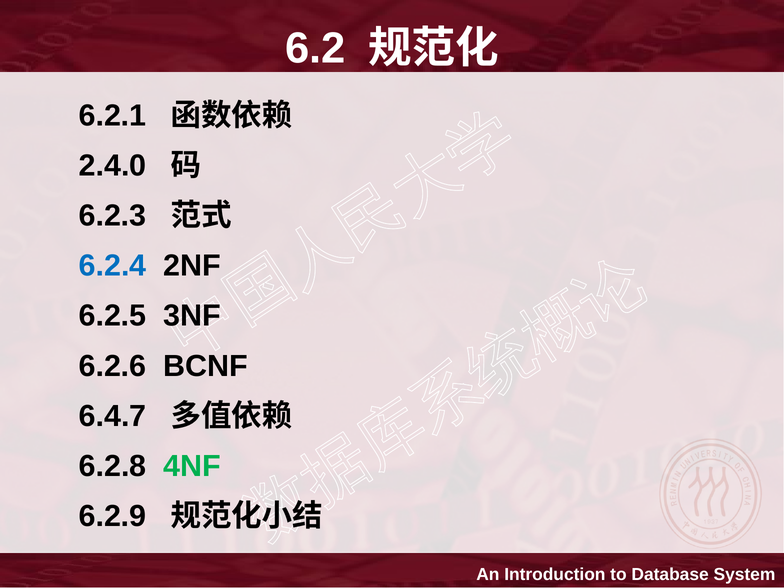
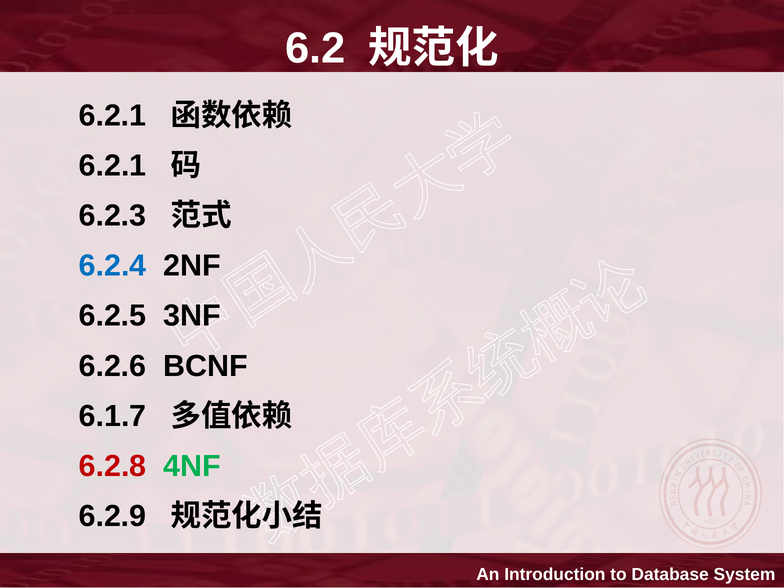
2.4.0 at (113, 166): 2.4.0 -> 6.2.1
6.4.7: 6.4.7 -> 6.1.7
6.2.8 colour: black -> red
